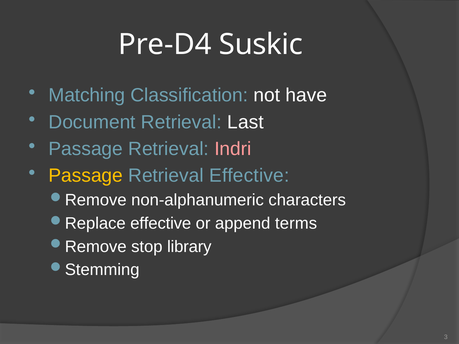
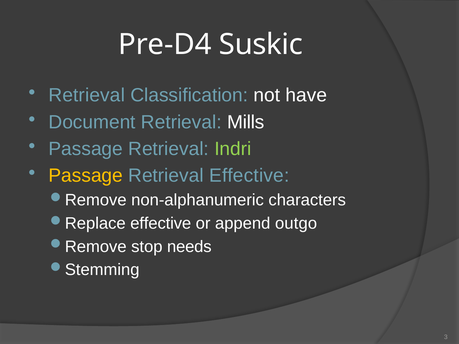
Matching at (87, 95): Matching -> Retrieval
Last: Last -> Mills
Indri colour: pink -> light green
terms: terms -> outgo
library: library -> needs
